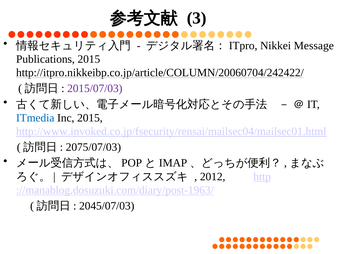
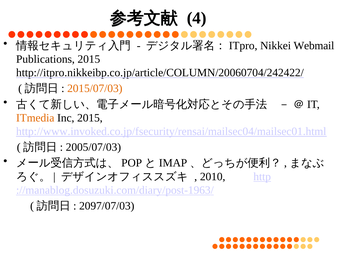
3: 3 -> 4
Message: Message -> Webmail
2015/07/03 colour: purple -> orange
ITmedia colour: blue -> orange
2075/07/03: 2075/07/03 -> 2005/07/03
2012: 2012 -> 2010
2045/07/03: 2045/07/03 -> 2097/07/03
